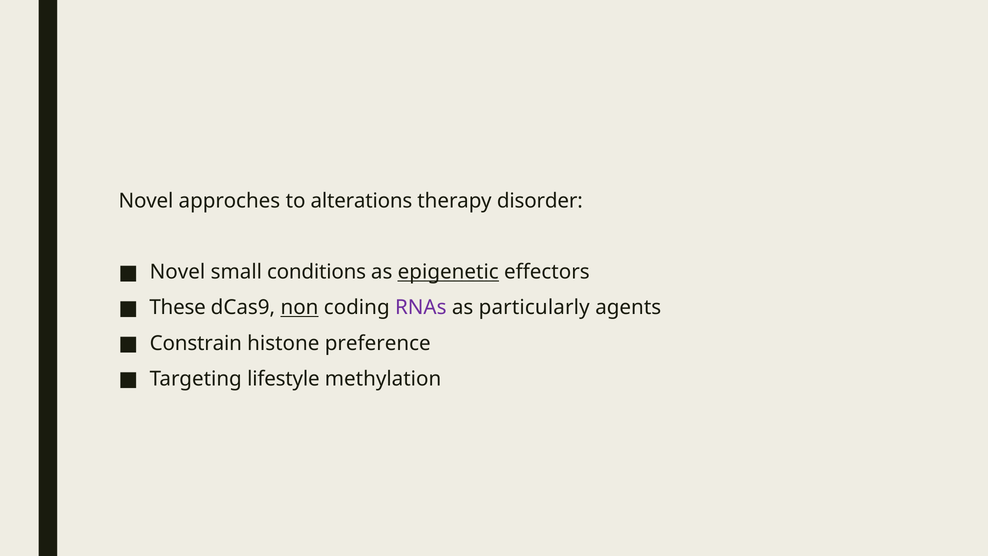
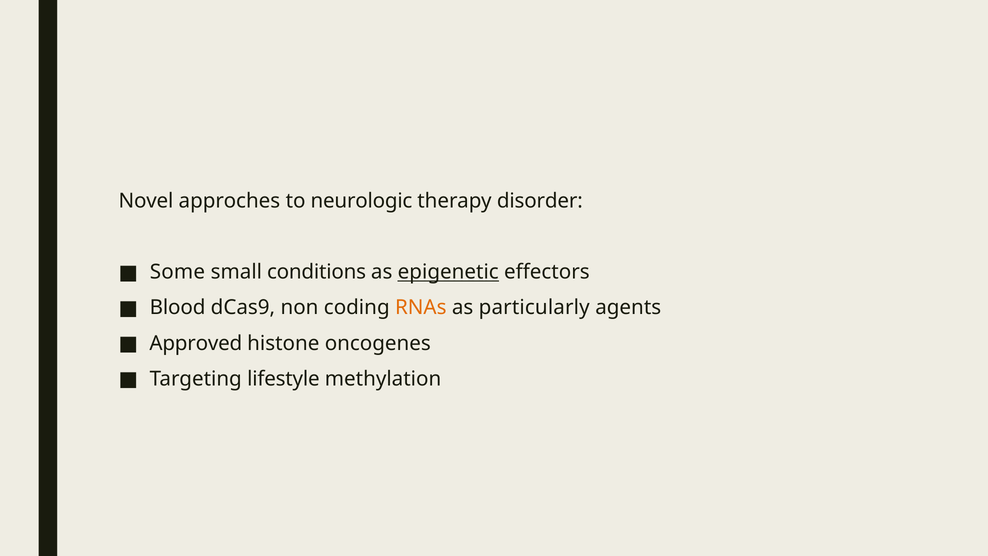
alterations: alterations -> neurologic
Novel at (177, 272): Novel -> Some
These: These -> Blood
non underline: present -> none
RNAs colour: purple -> orange
Constrain: Constrain -> Approved
preference: preference -> oncogenes
